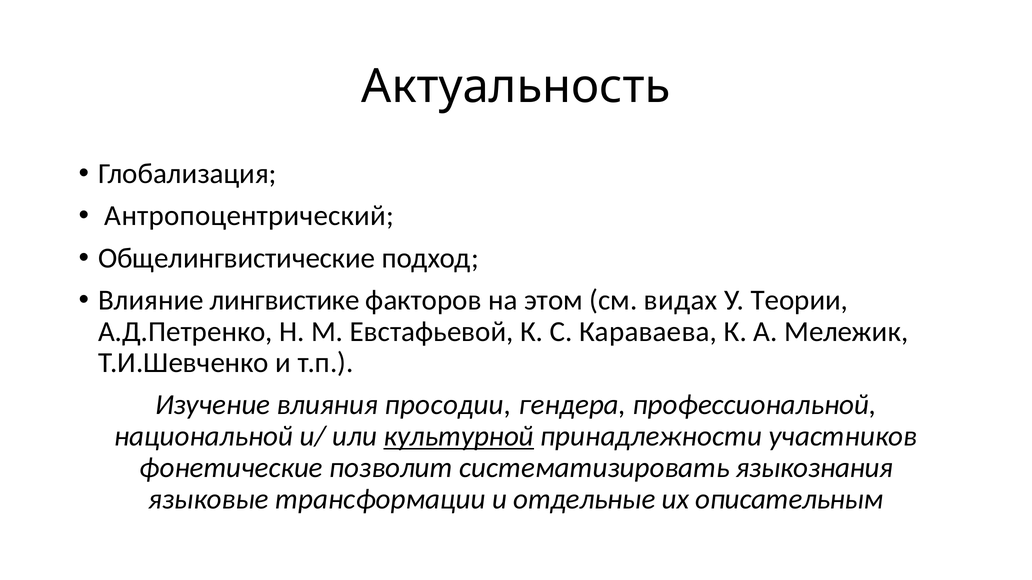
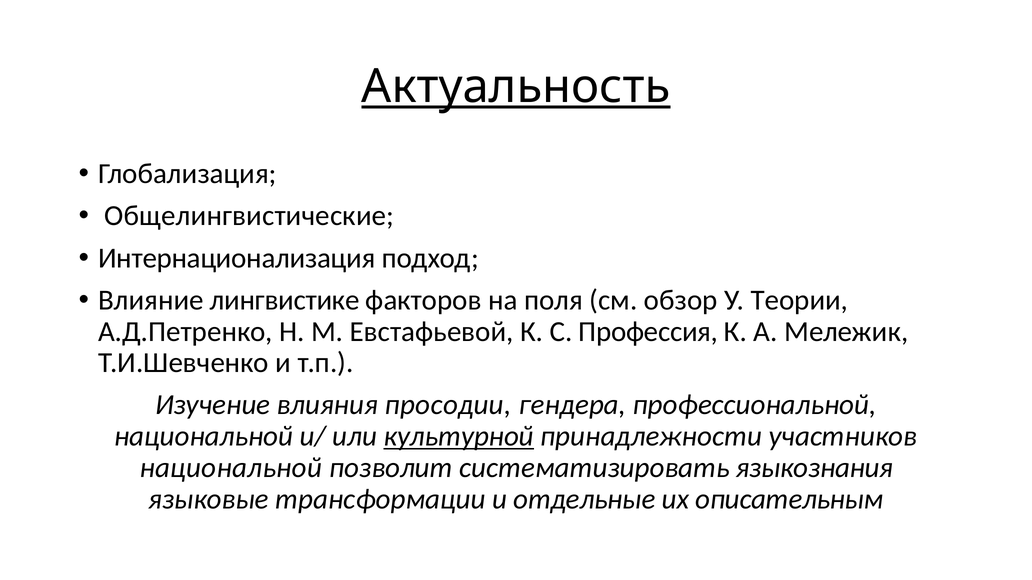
Актуальность underline: none -> present
Антропоцентрический: Антропоцентрический -> Общелингвистические
Общелингвистические: Общелингвистические -> Интернационализация
этом: этом -> поля
видах: видах -> обзор
Караваева: Караваева -> Профессия
фонетические at (231, 468): фонетические -> национальной
